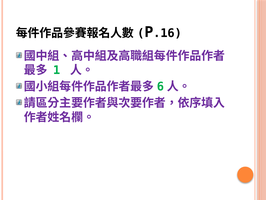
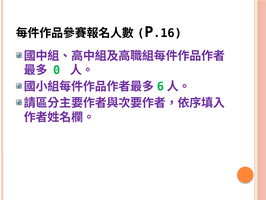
1: 1 -> 0
